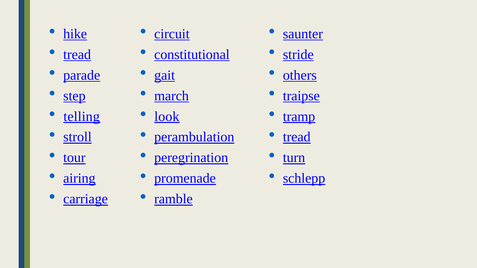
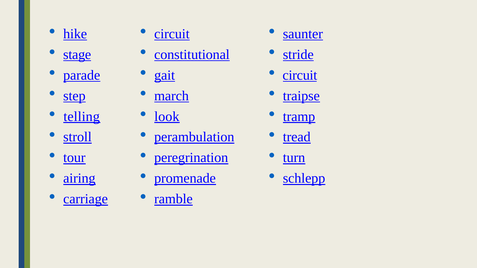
tread at (77, 55): tread -> stage
others at (300, 75): others -> circuit
